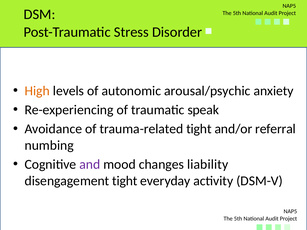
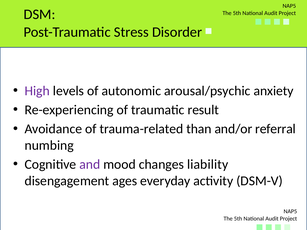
High colour: orange -> purple
speak: speak -> result
trauma-related tight: tight -> than
disengagement tight: tight -> ages
